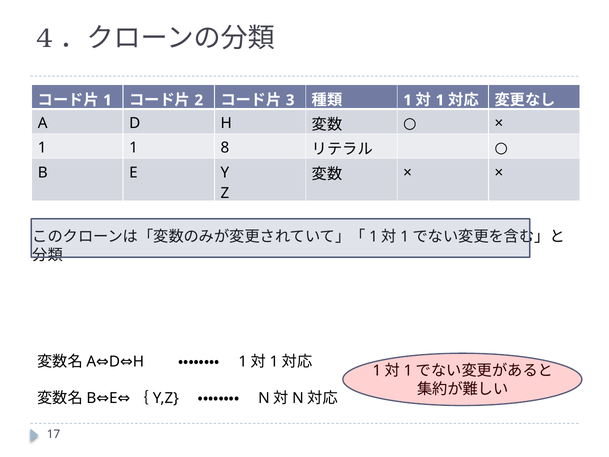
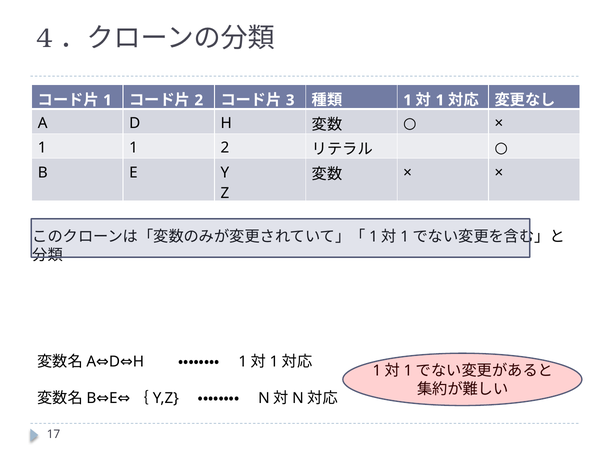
1 8: 8 -> 2
